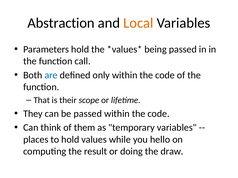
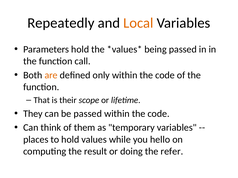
Abstraction: Abstraction -> Repeatedly
are colour: blue -> orange
draw: draw -> refer
